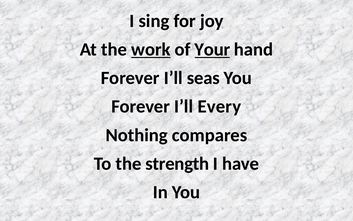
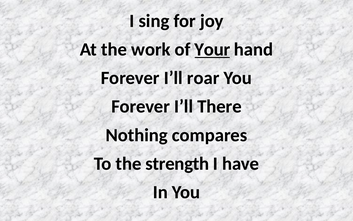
work underline: present -> none
seas: seas -> roar
Every: Every -> There
